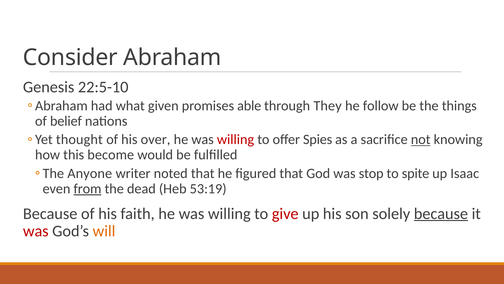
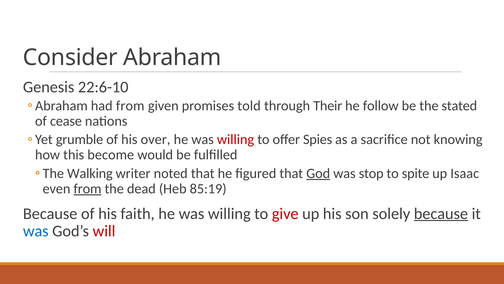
22:5-10: 22:5-10 -> 22:6-10
had what: what -> from
able: able -> told
They: They -> Their
things: things -> stated
belief: belief -> cease
thought: thought -> grumble
not underline: present -> none
Anyone: Anyone -> Walking
God underline: none -> present
53:19: 53:19 -> 85:19
was at (36, 231) colour: red -> blue
will colour: orange -> red
